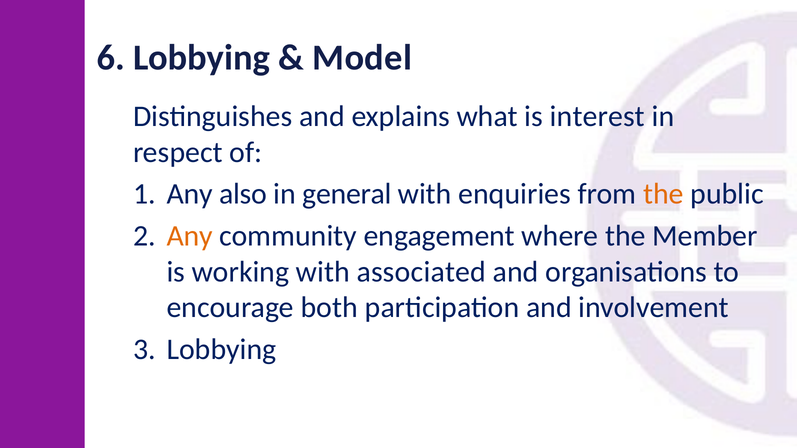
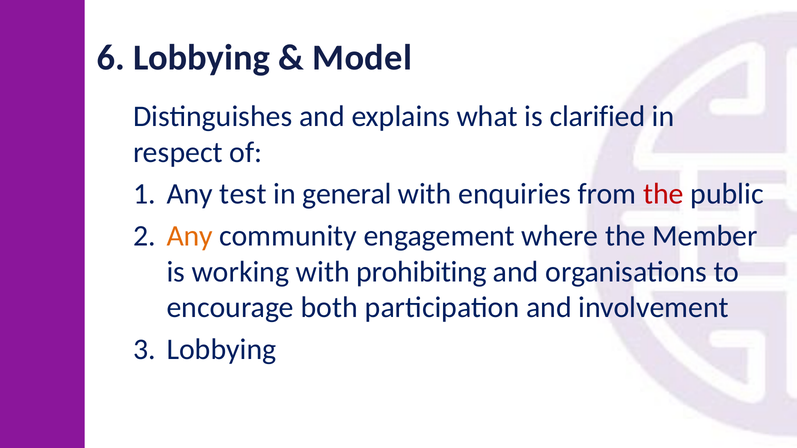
interest: interest -> clarified
also: also -> test
the at (663, 194) colour: orange -> red
associated: associated -> prohibiting
